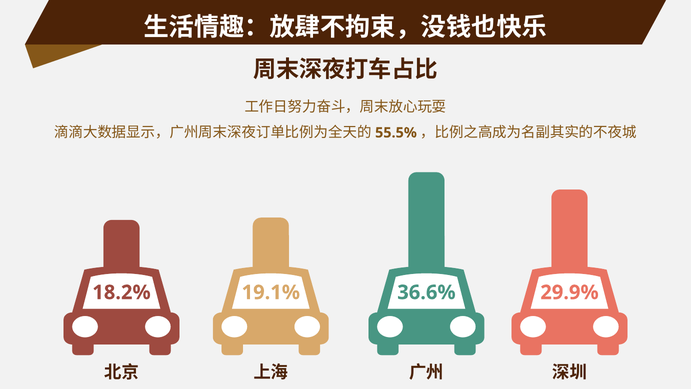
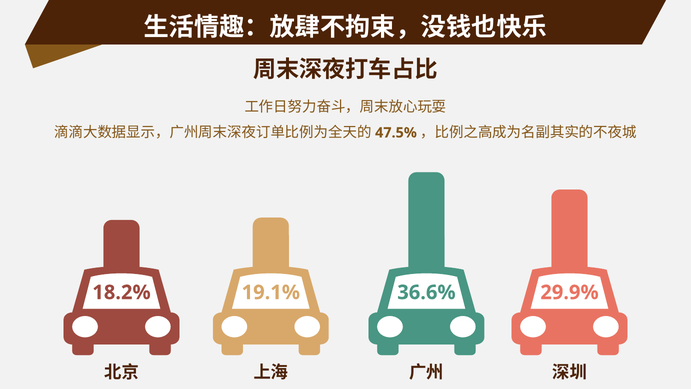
55.5%: 55.5% -> 47.5%
